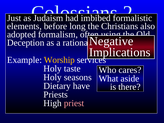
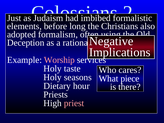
Worship colour: yellow -> pink
aside: aside -> piece
have: have -> hour
